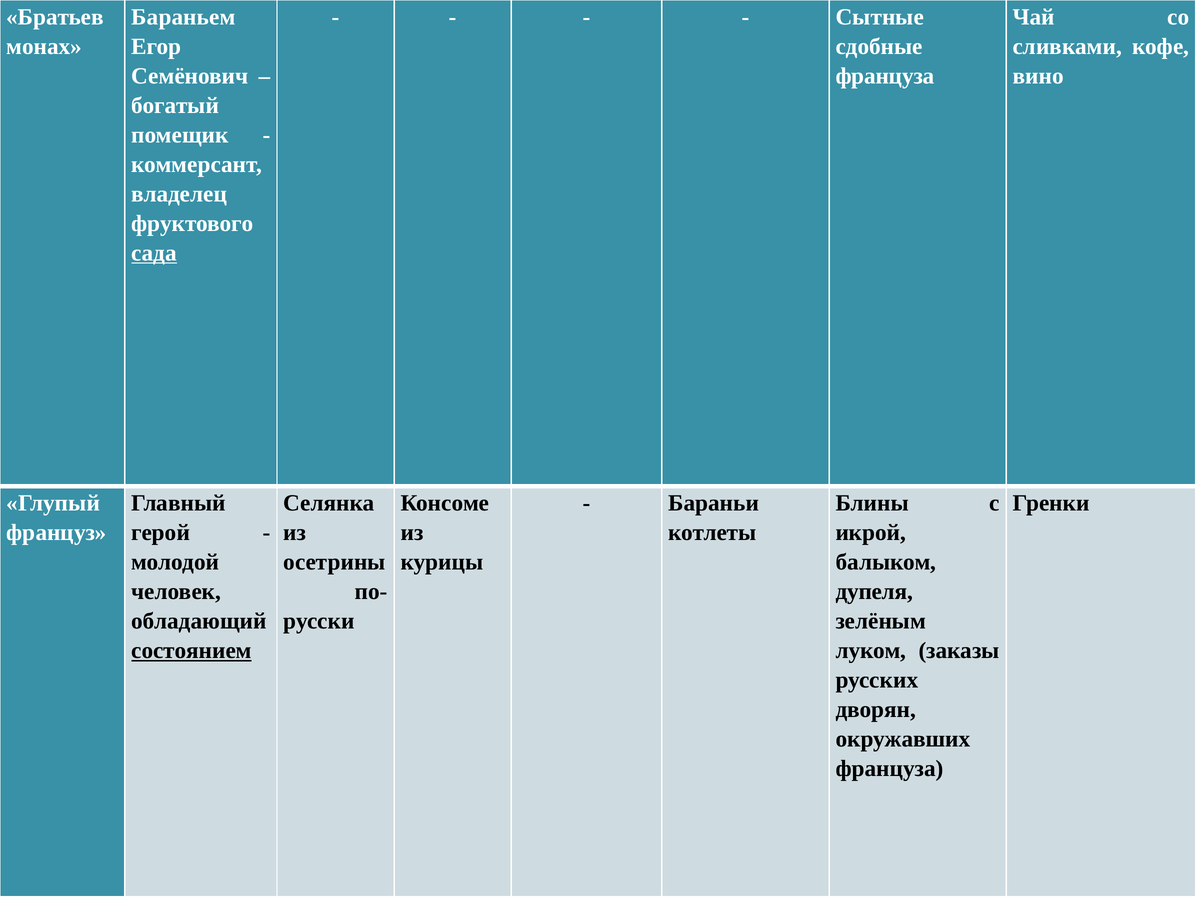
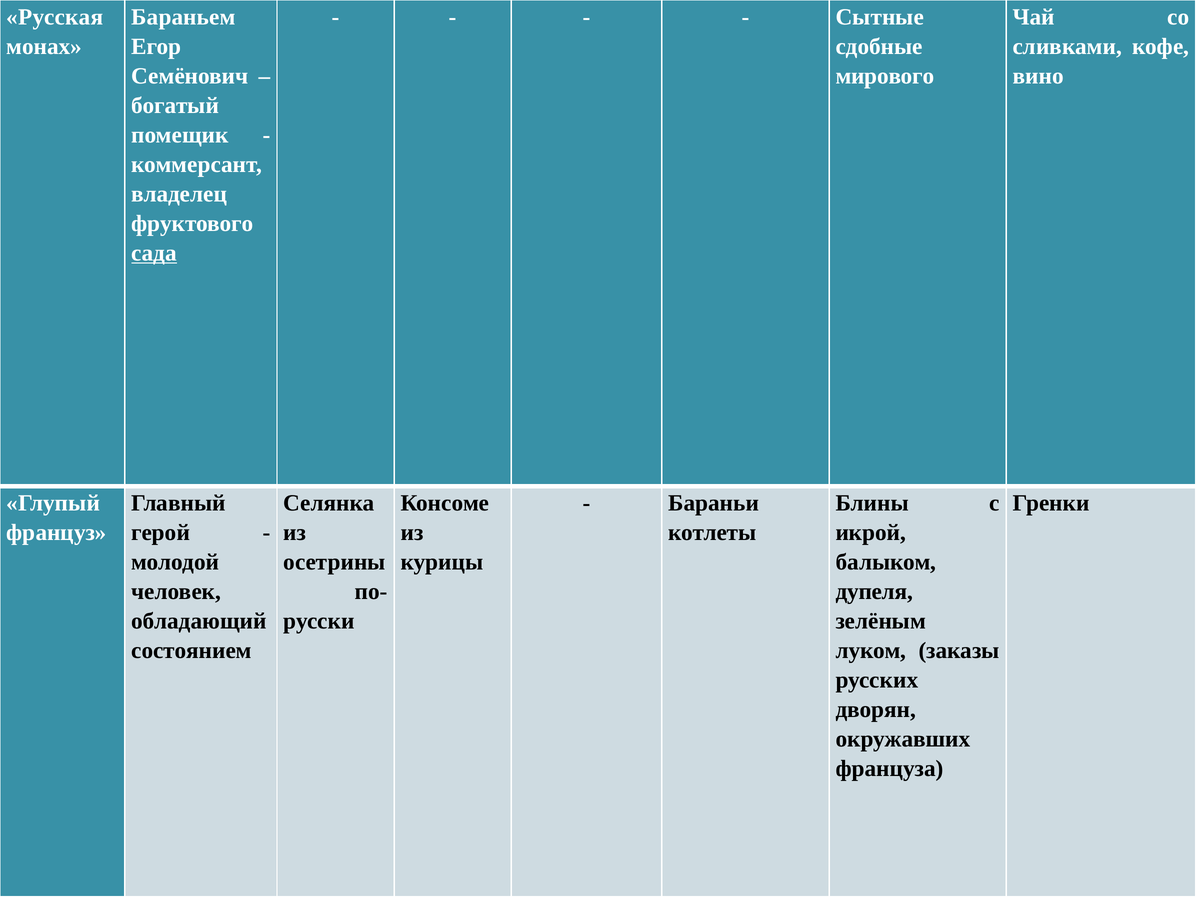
Братьев: Братьев -> Русская
француза at (885, 76): француза -> мирового
состоянием underline: present -> none
